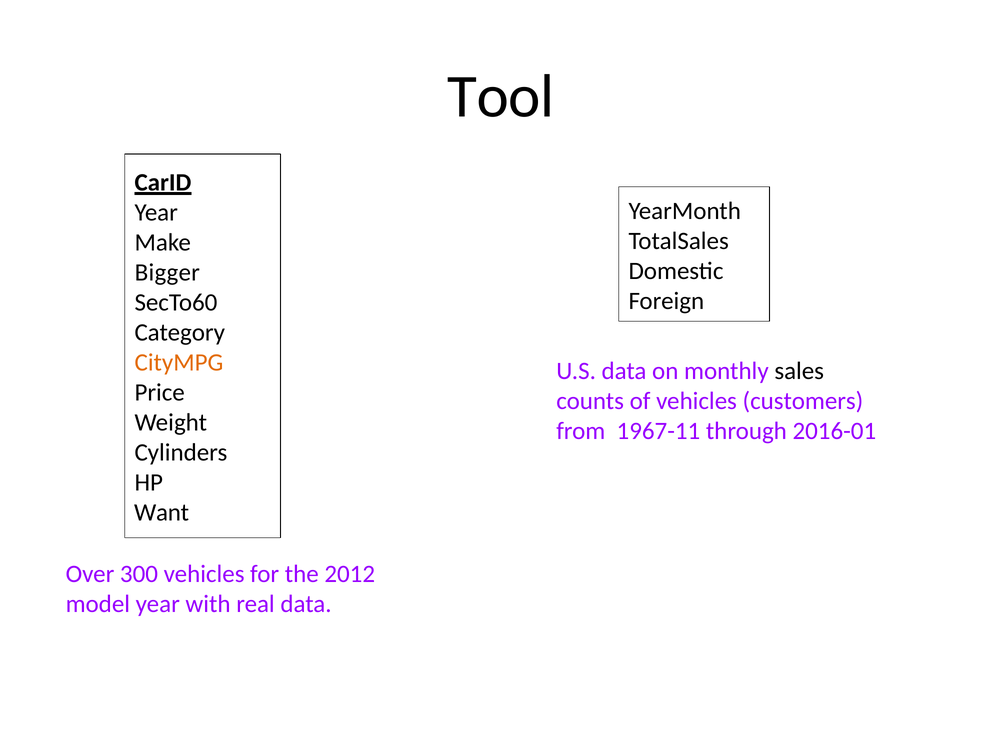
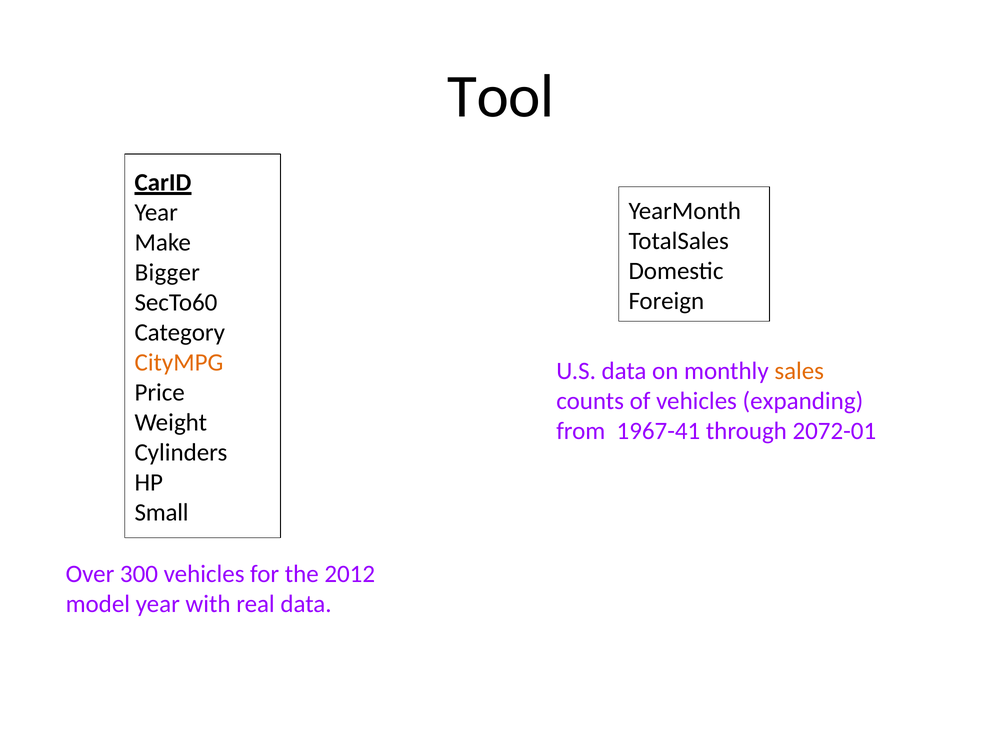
sales colour: black -> orange
customers: customers -> expanding
1967-11: 1967-11 -> 1967-41
2016-01: 2016-01 -> 2072-01
Want: Want -> Small
